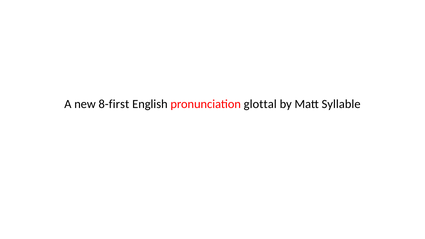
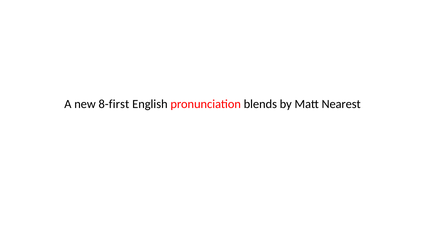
glottal: glottal -> blends
Syllable: Syllable -> Nearest
